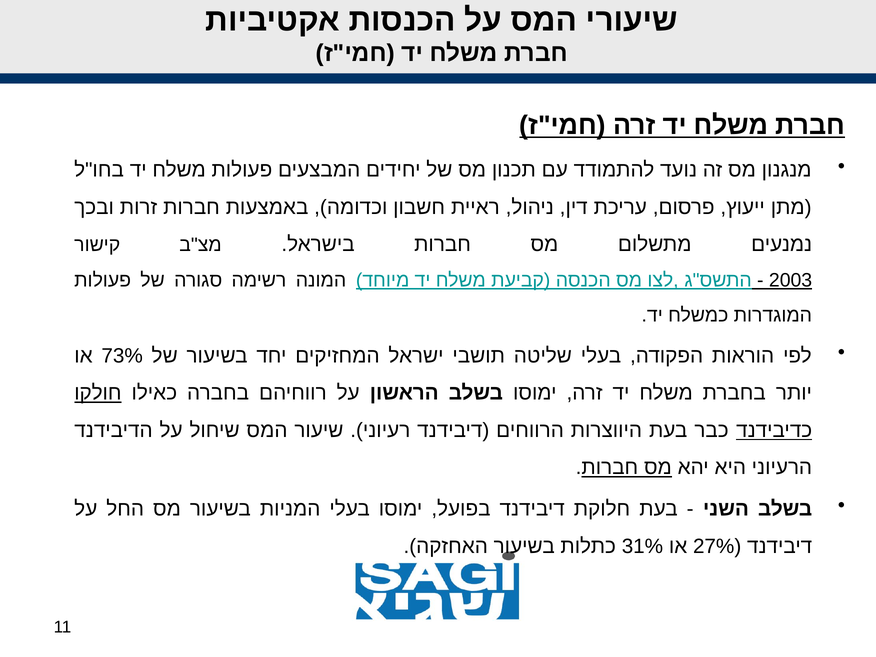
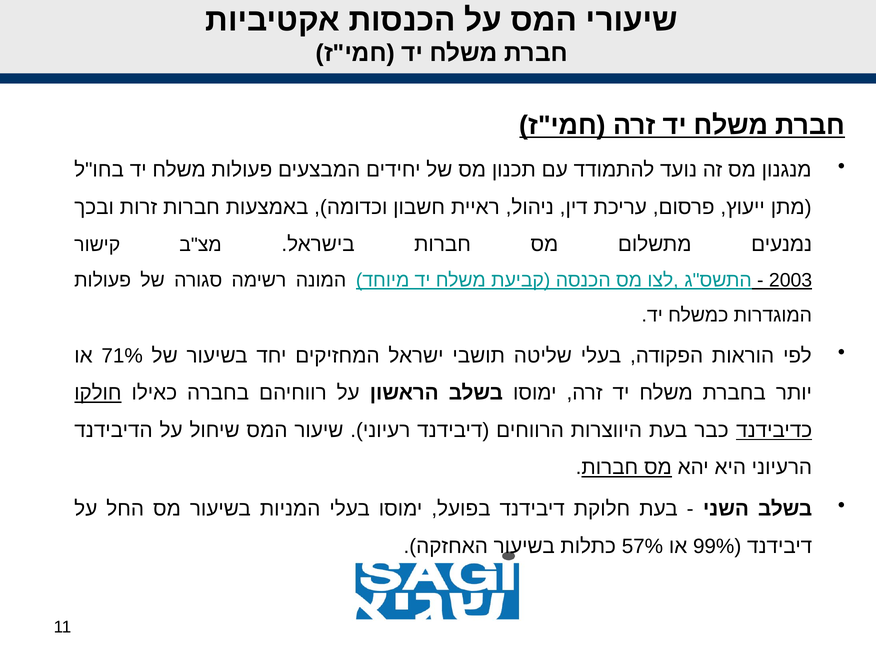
73%: 73% -> 71%
31%: 31% -> 57%
27%: 27% -> 99%
